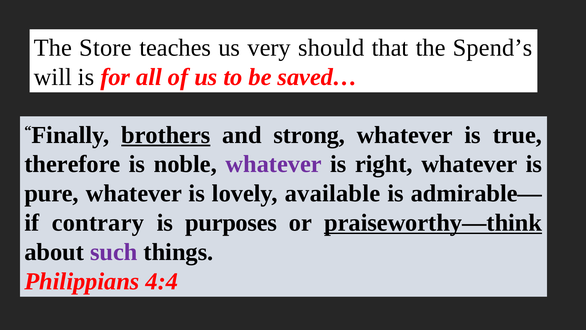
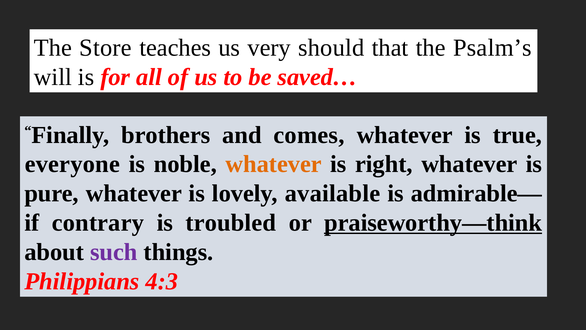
Spend’s: Spend’s -> Psalm’s
brothers underline: present -> none
strong: strong -> comes
therefore: therefore -> everyone
whatever at (274, 164) colour: purple -> orange
purposes: purposes -> troubled
4:4: 4:4 -> 4:3
